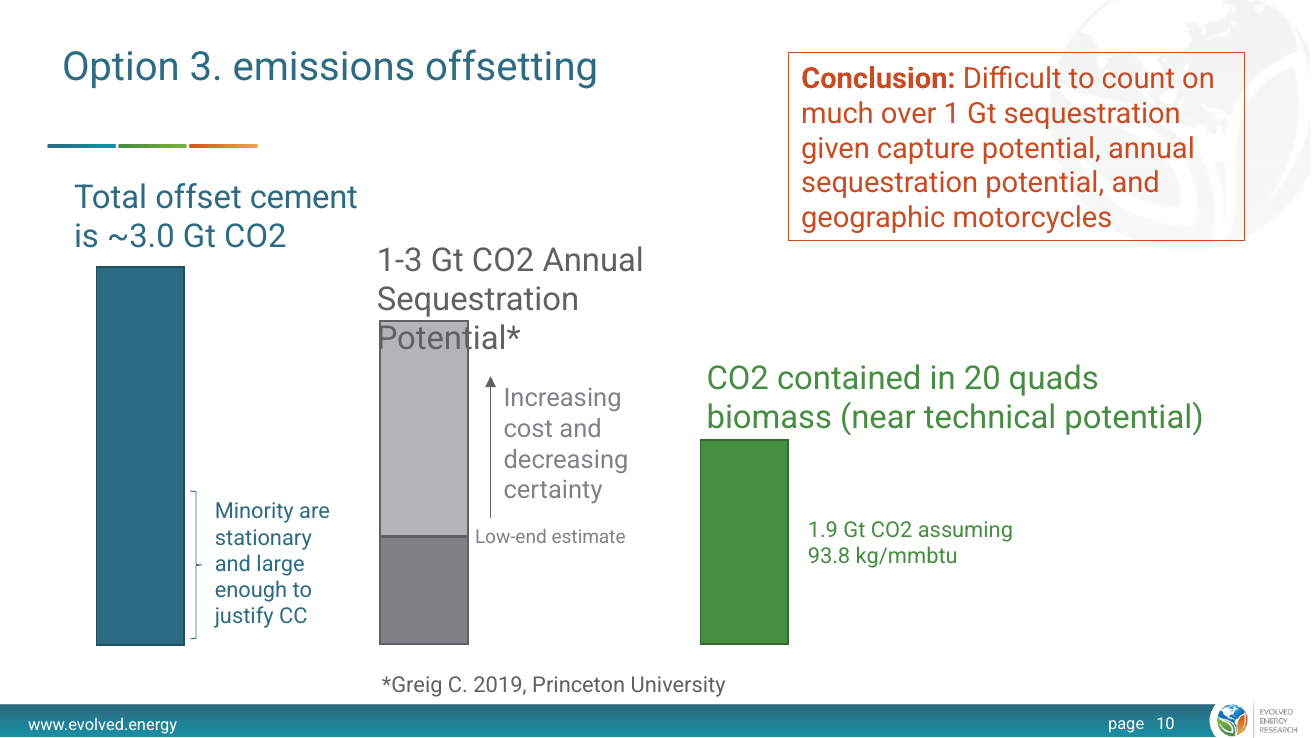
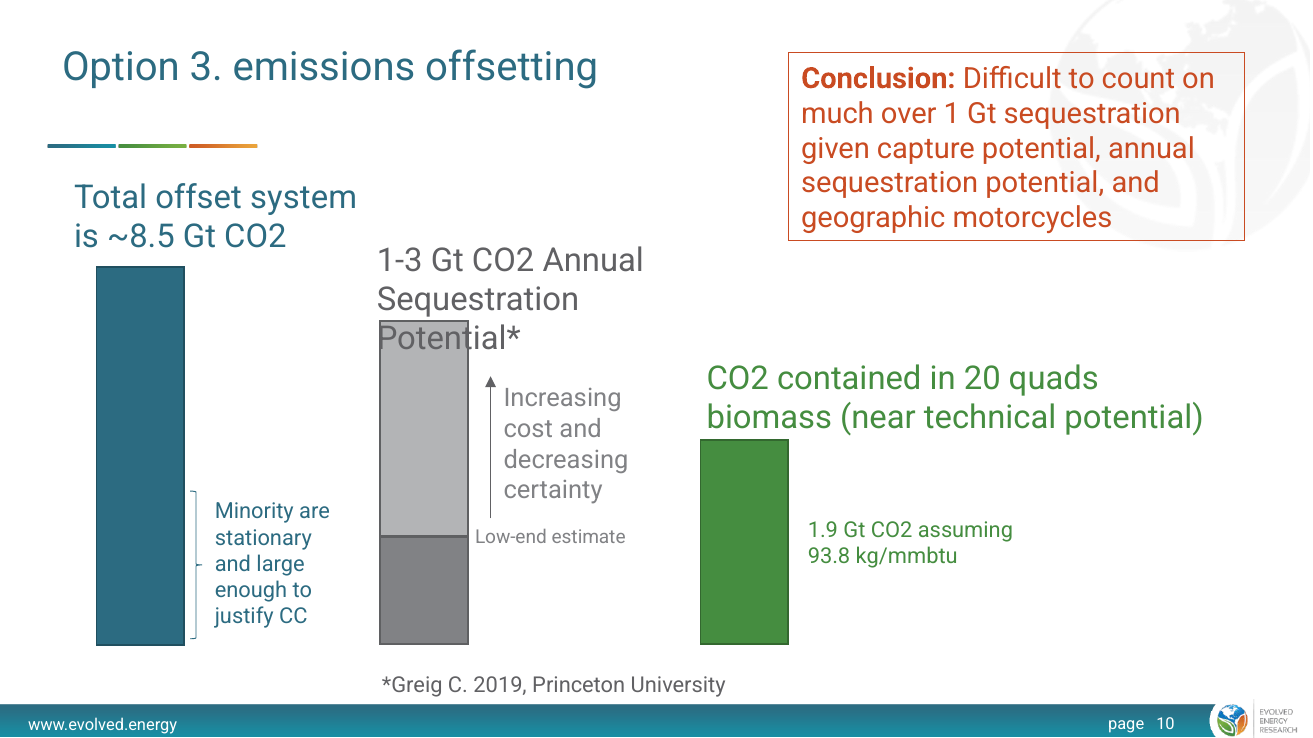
cement: cement -> system
~3.0: ~3.0 -> ~8.5
